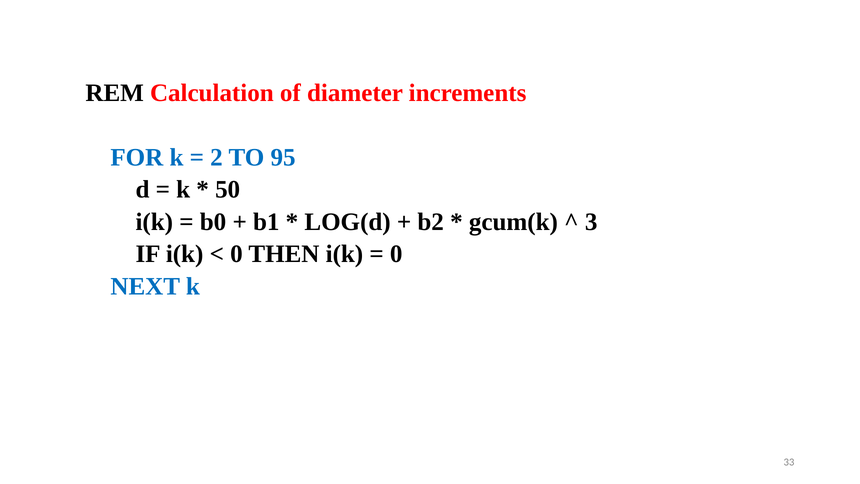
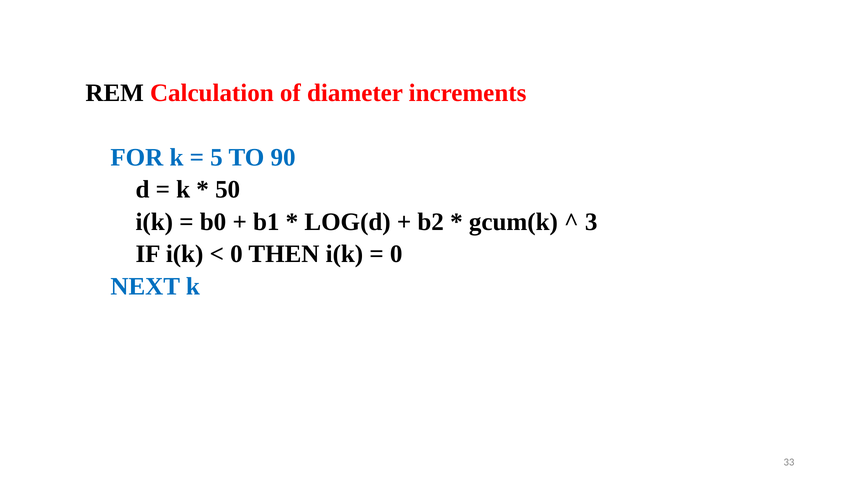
2: 2 -> 5
95: 95 -> 90
